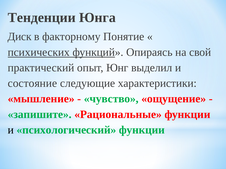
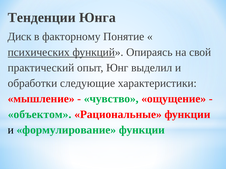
состояние: состояние -> обработки
запишите: запишите -> объектом
психологический: психологический -> формулирование
